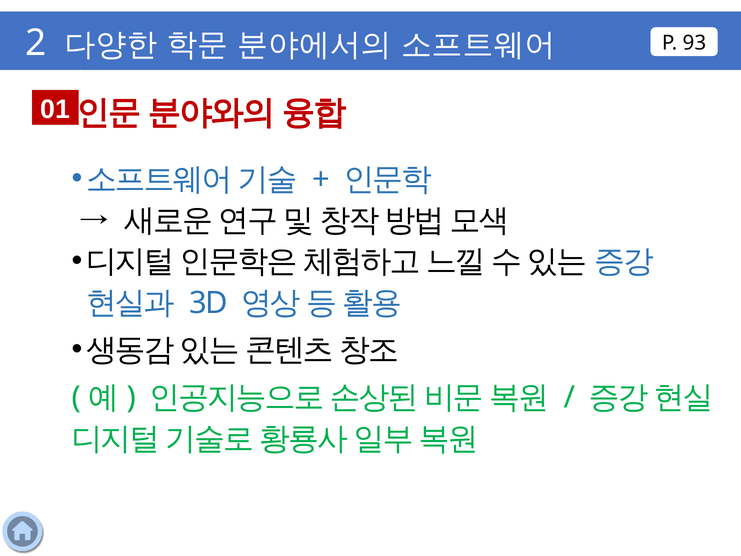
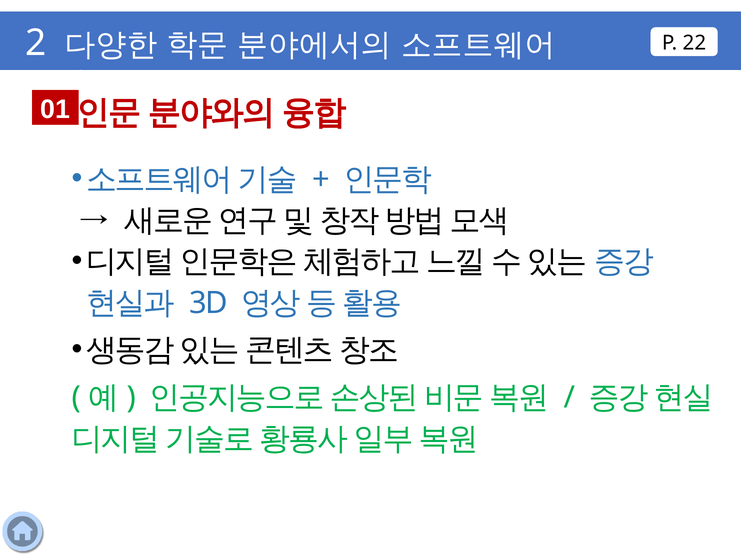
93: 93 -> 22
